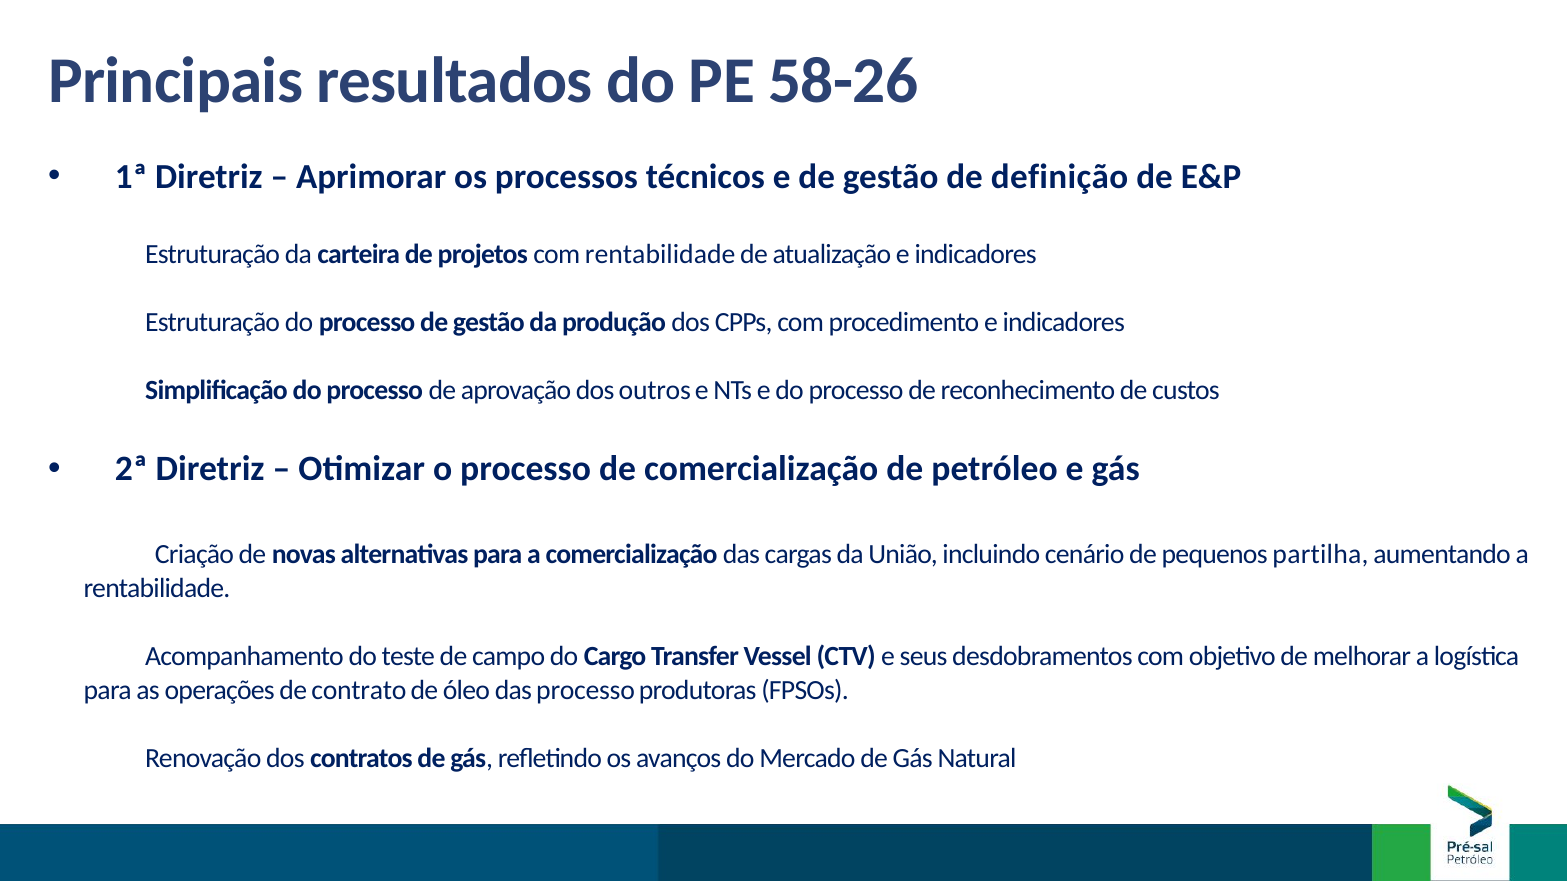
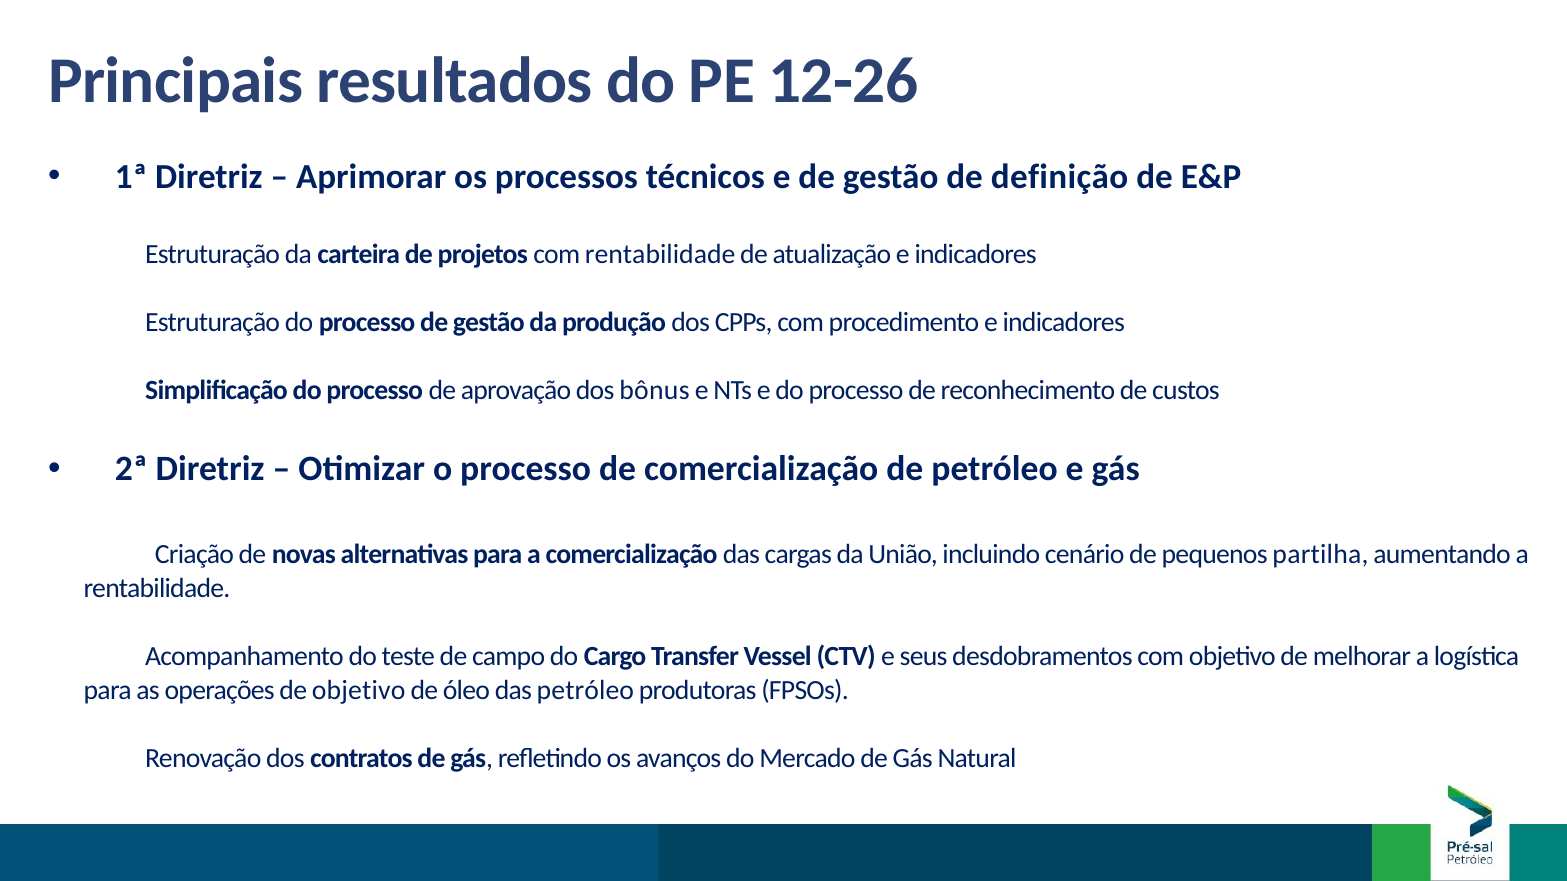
58-26: 58-26 -> 12-26
outros: outros -> bônus
de contrato: contrato -> objetivo
das processo: processo -> petróleo
